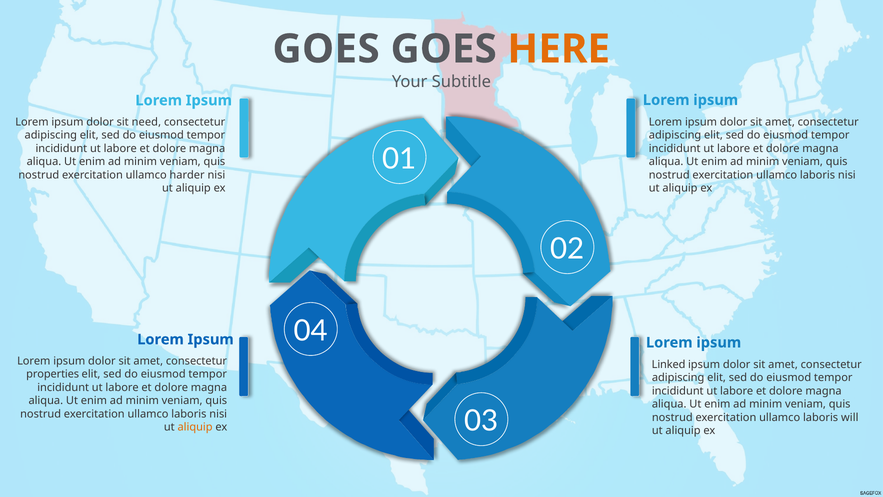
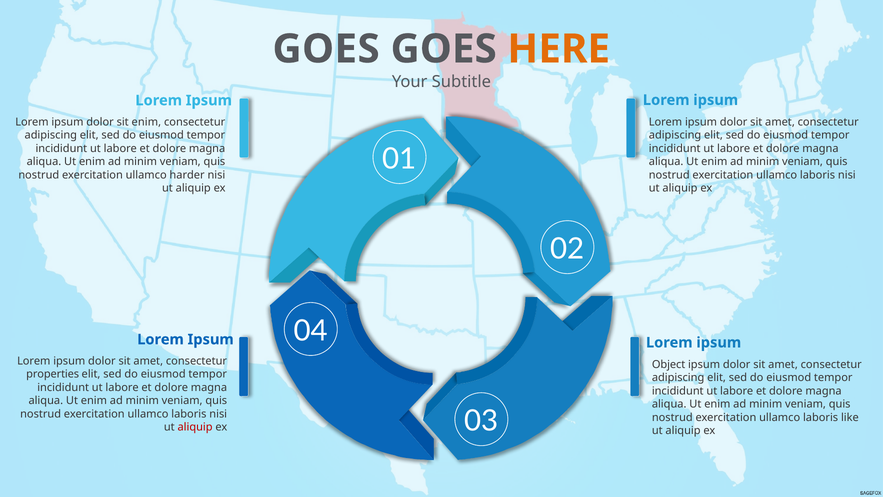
sit need: need -> enim
Linked: Linked -> Object
will: will -> like
aliquip at (195, 427) colour: orange -> red
